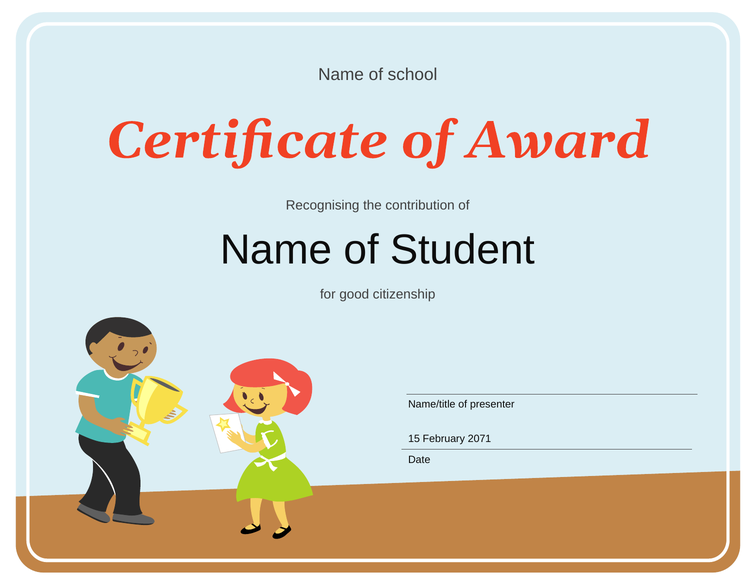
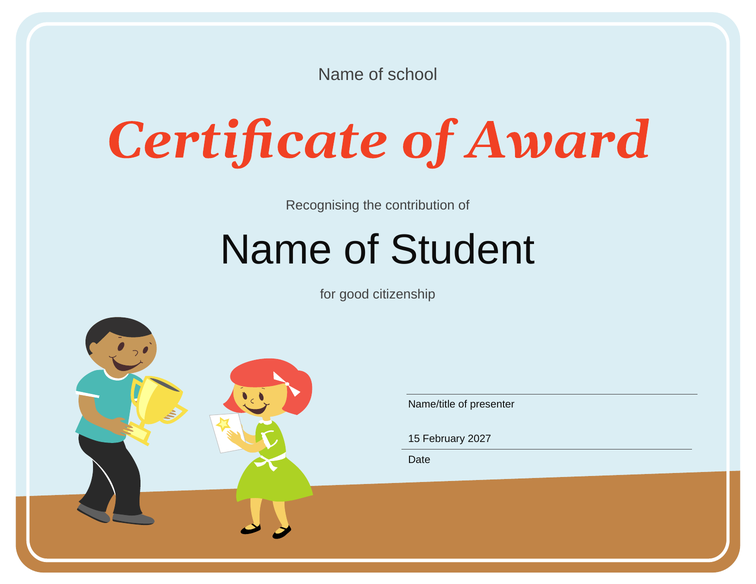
2071: 2071 -> 2027
